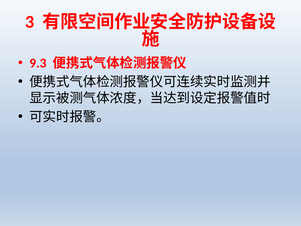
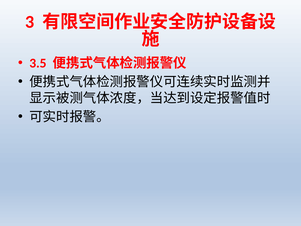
9.3: 9.3 -> 3.5
